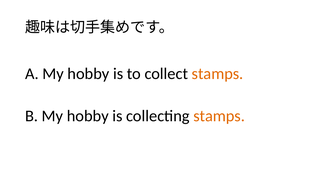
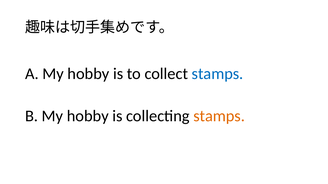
stamps at (218, 74) colour: orange -> blue
